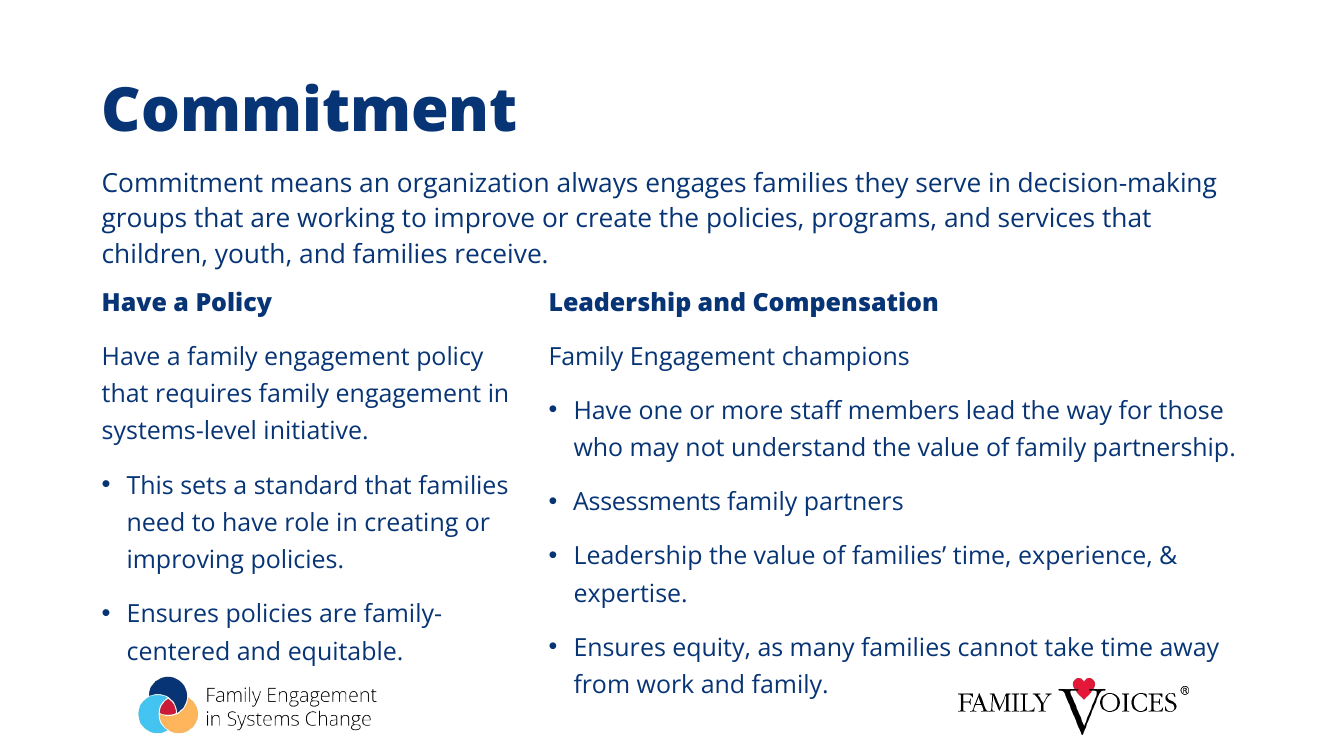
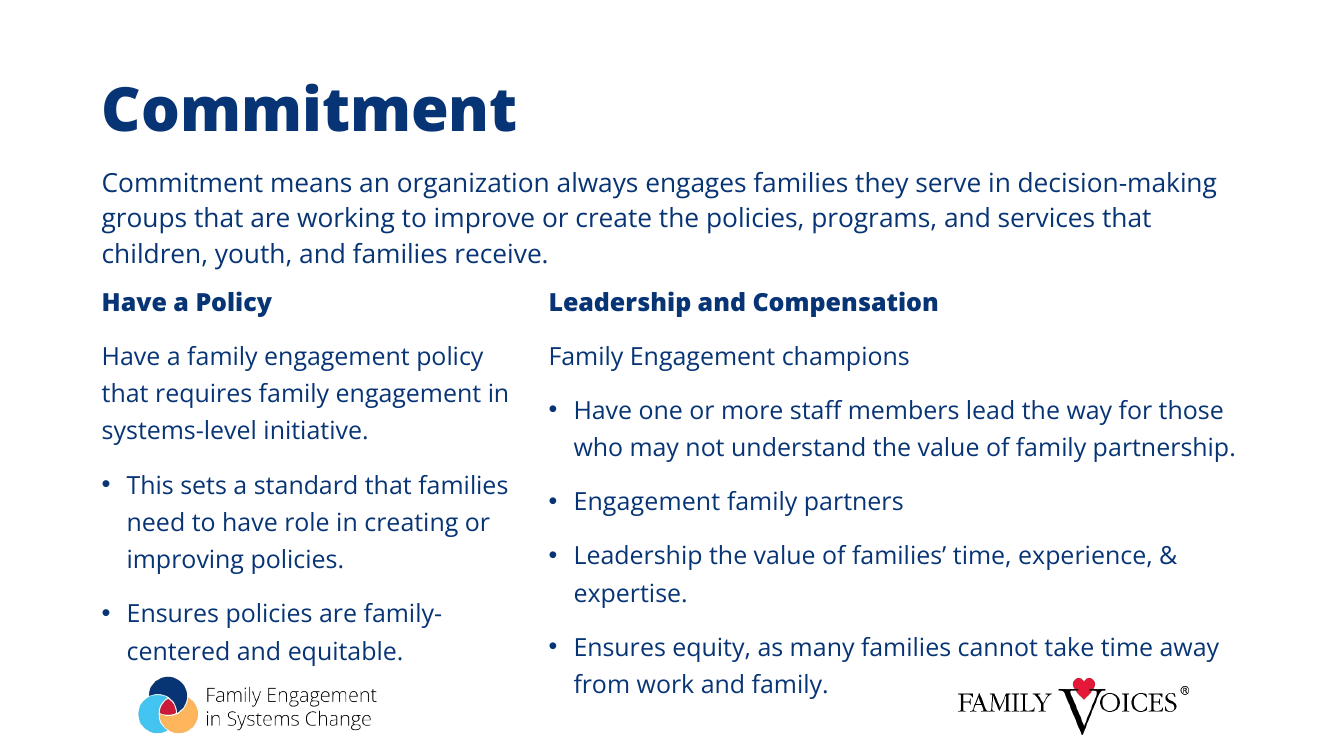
Assessments at (647, 503): Assessments -> Engagement
